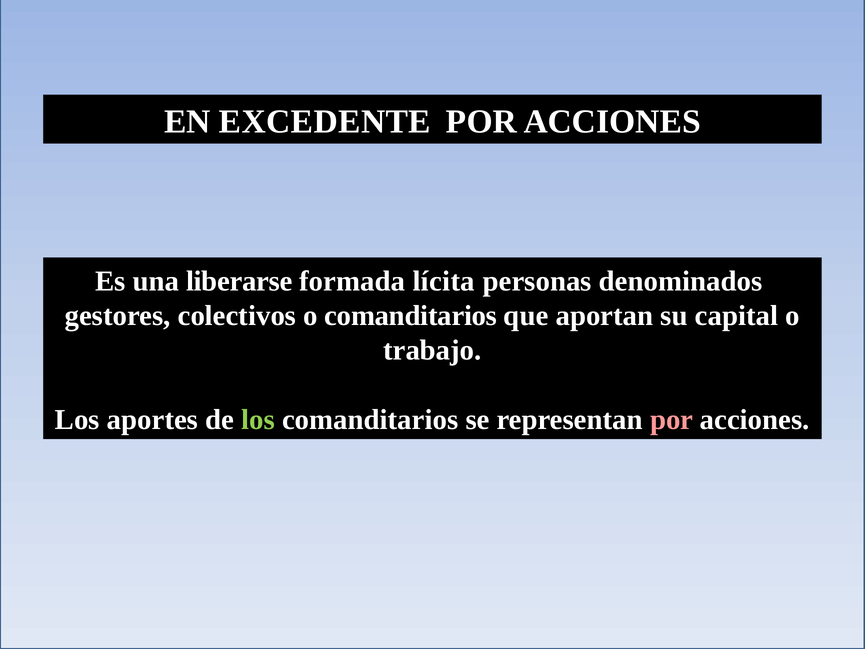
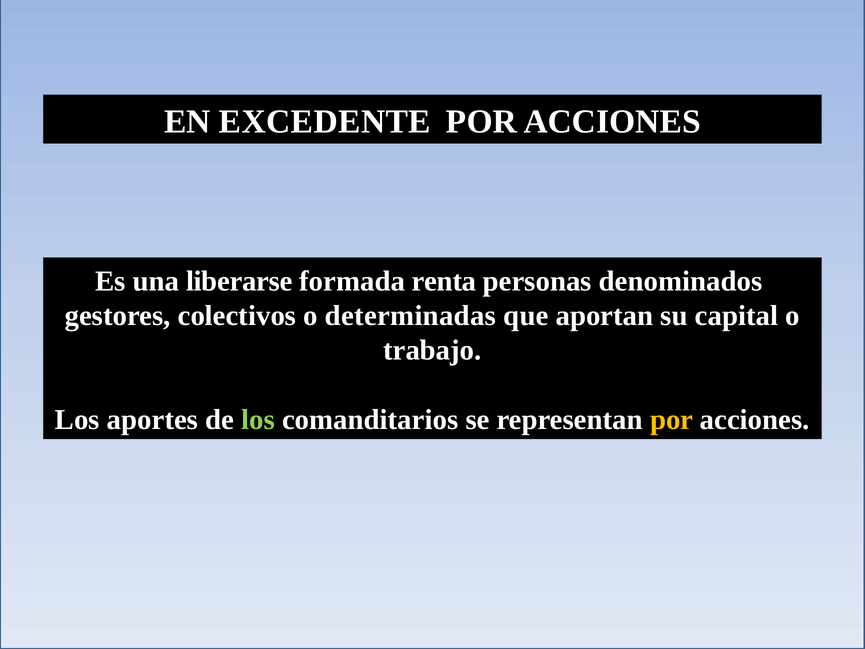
lícita: lícita -> renta
o comanditarios: comanditarios -> determinadas
por at (672, 419) colour: pink -> yellow
